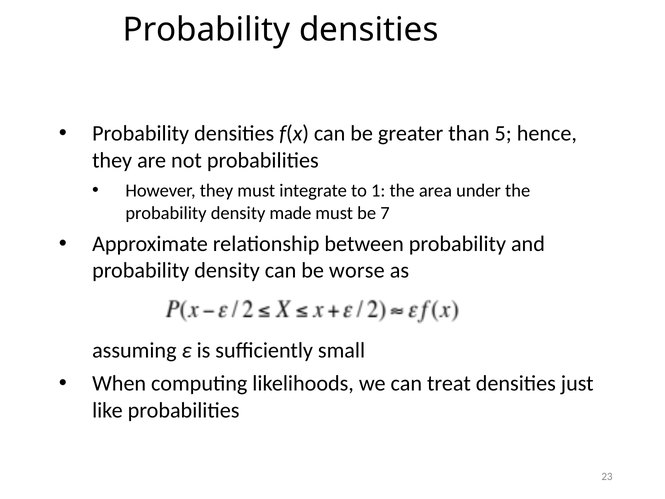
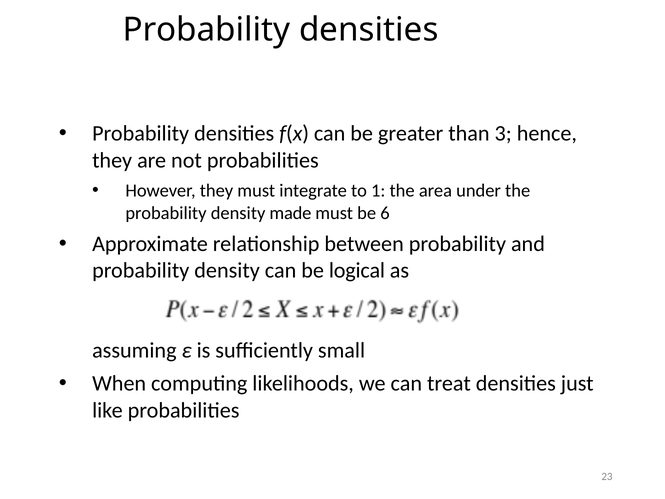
5: 5 -> 3
7: 7 -> 6
worse: worse -> logical
